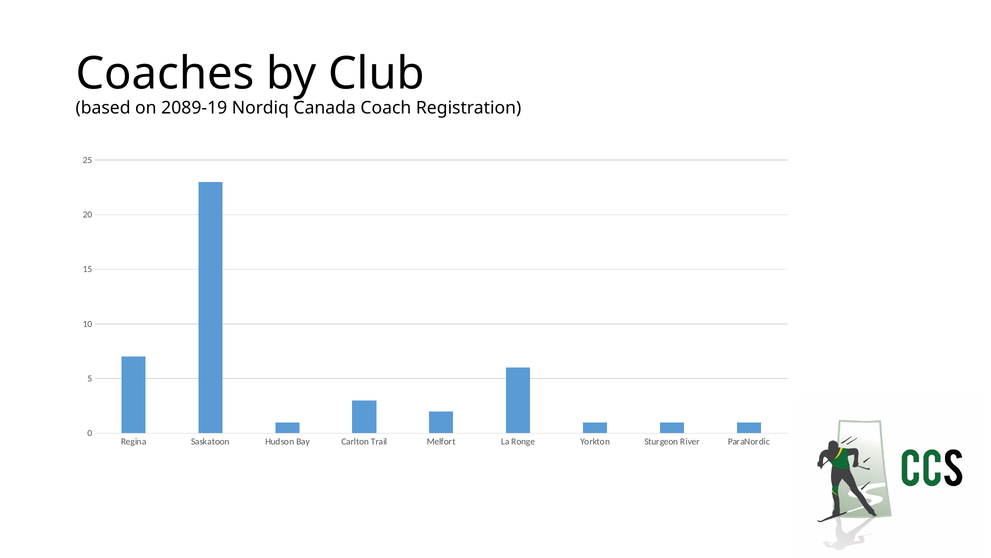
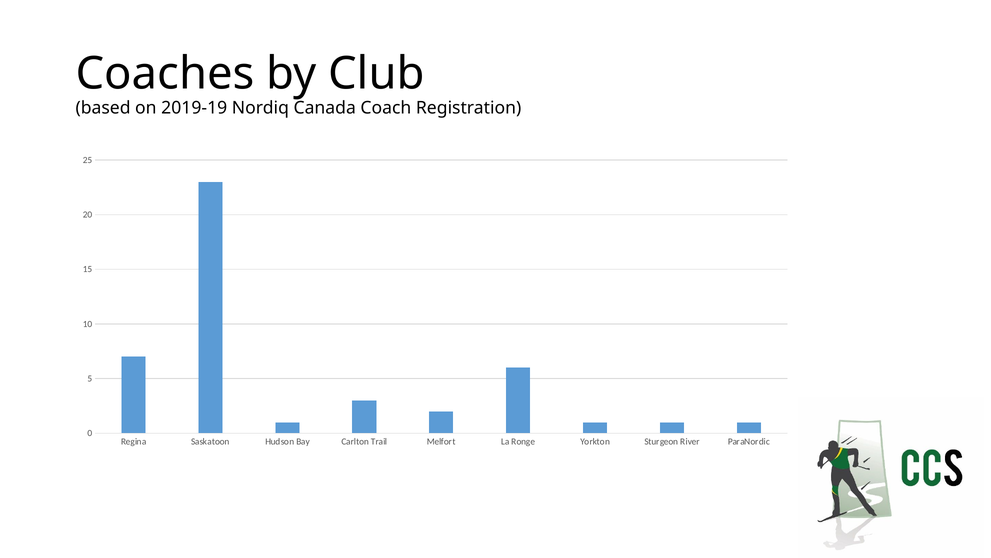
2089-19: 2089-19 -> 2019-19
